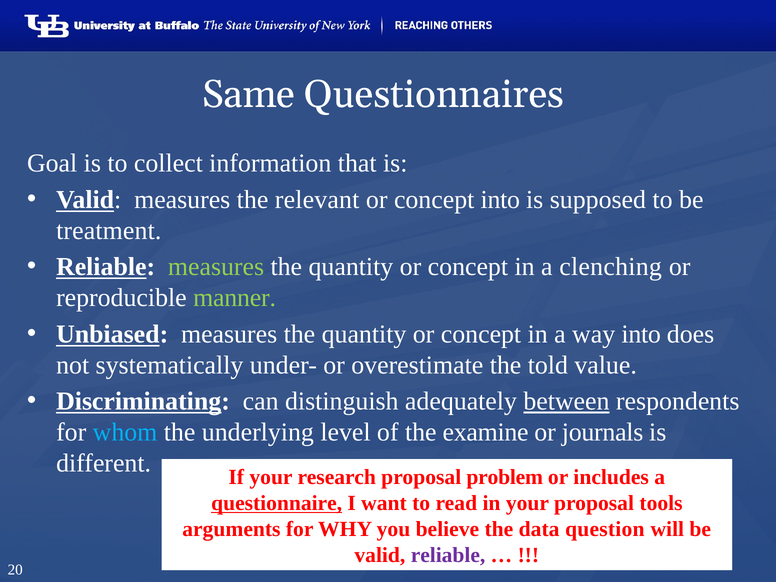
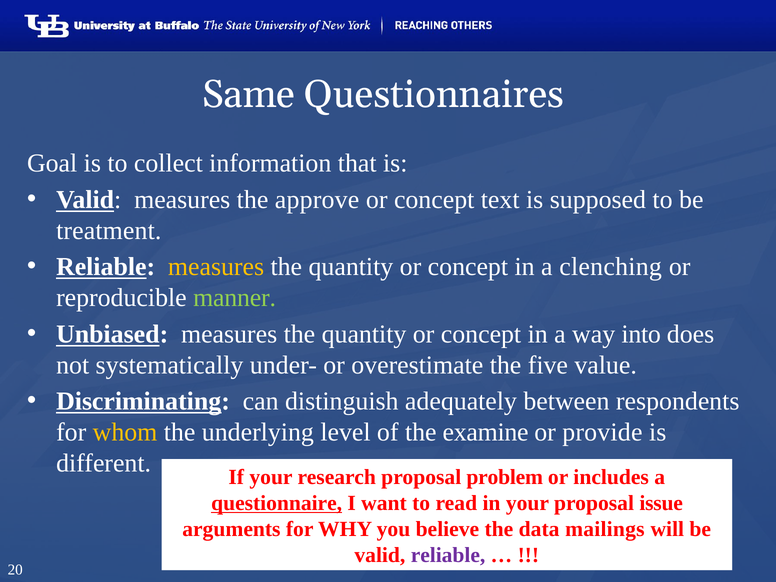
relevant: relevant -> approve
concept into: into -> text
measures at (216, 267) colour: light green -> yellow
told: told -> five
between underline: present -> none
whom colour: light blue -> yellow
journals: journals -> provide
tools: tools -> issue
question: question -> mailings
